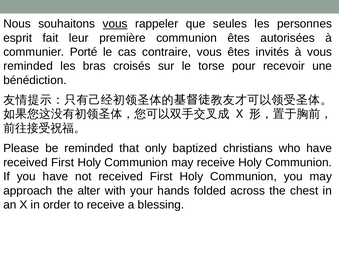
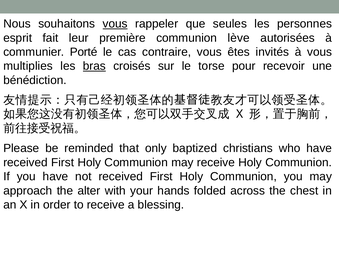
communion êtes: êtes -> lève
reminded at (28, 66): reminded -> multiplies
bras underline: none -> present
